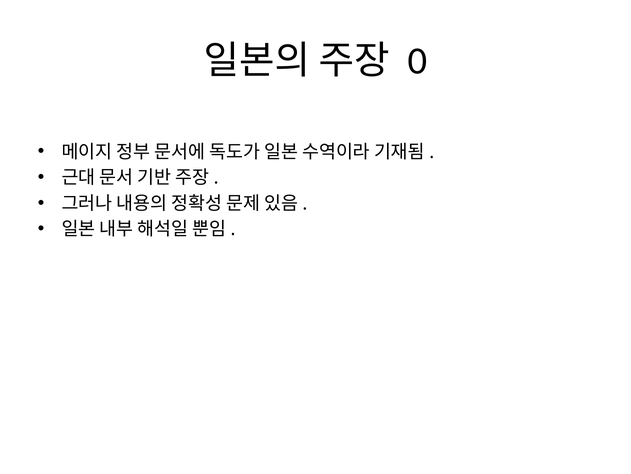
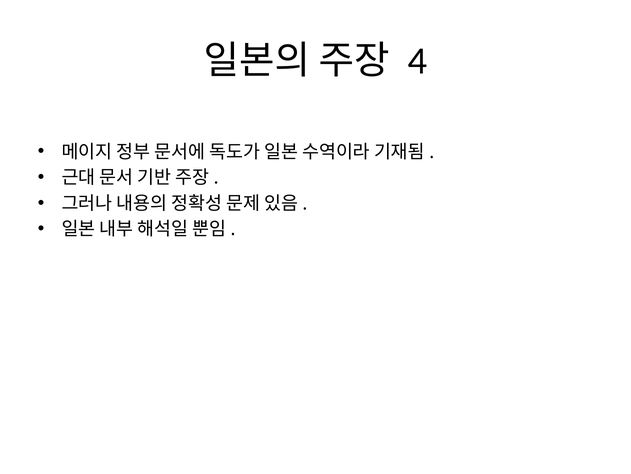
0: 0 -> 4
